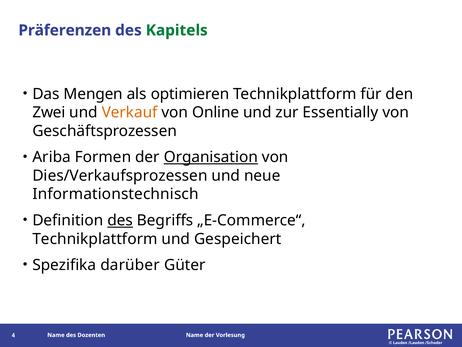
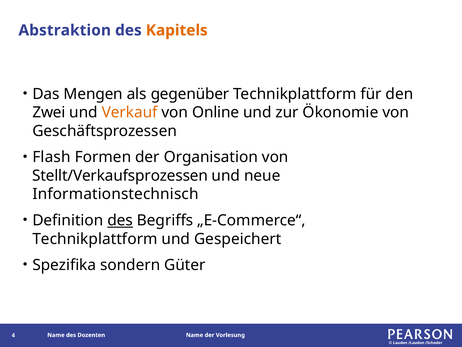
Präferenzen: Präferenzen -> Abstraktion
Kapitels colour: green -> orange
optimieren: optimieren -> gegenüber
Essentially: Essentially -> Ökonomie
Ariba: Ariba -> Flash
Organisation underline: present -> none
Dies/Verkaufsprozessen: Dies/Verkaufsprozessen -> Stellt/Verkaufsprozessen
darüber: darüber -> sondern
